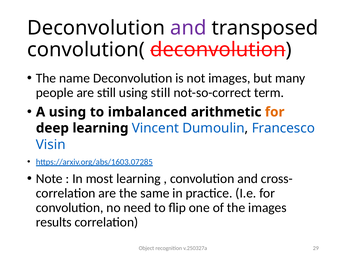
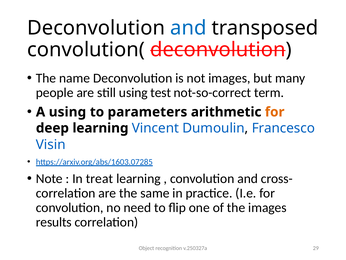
and at (188, 28) colour: purple -> blue
using still: still -> test
imbalanced: imbalanced -> parameters
most: most -> treat
